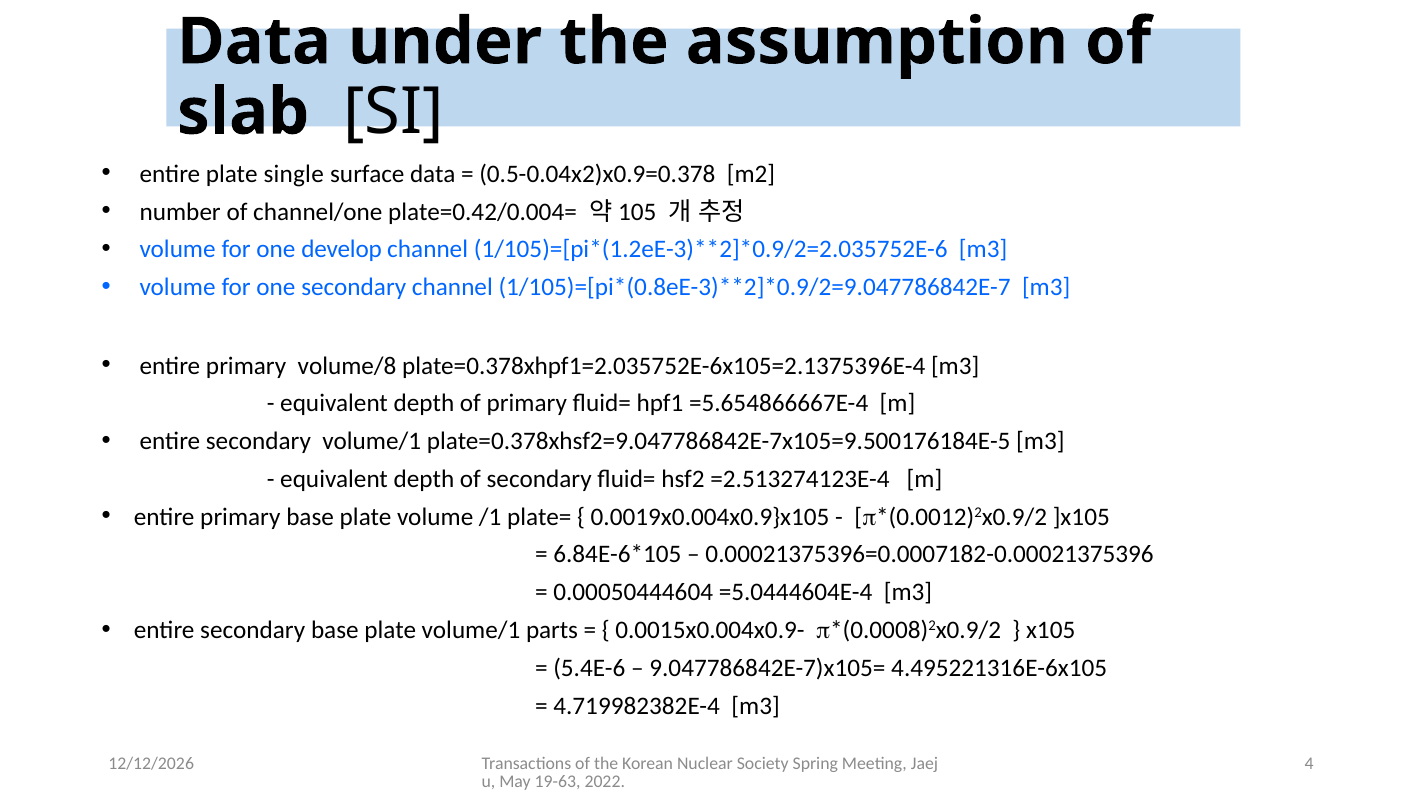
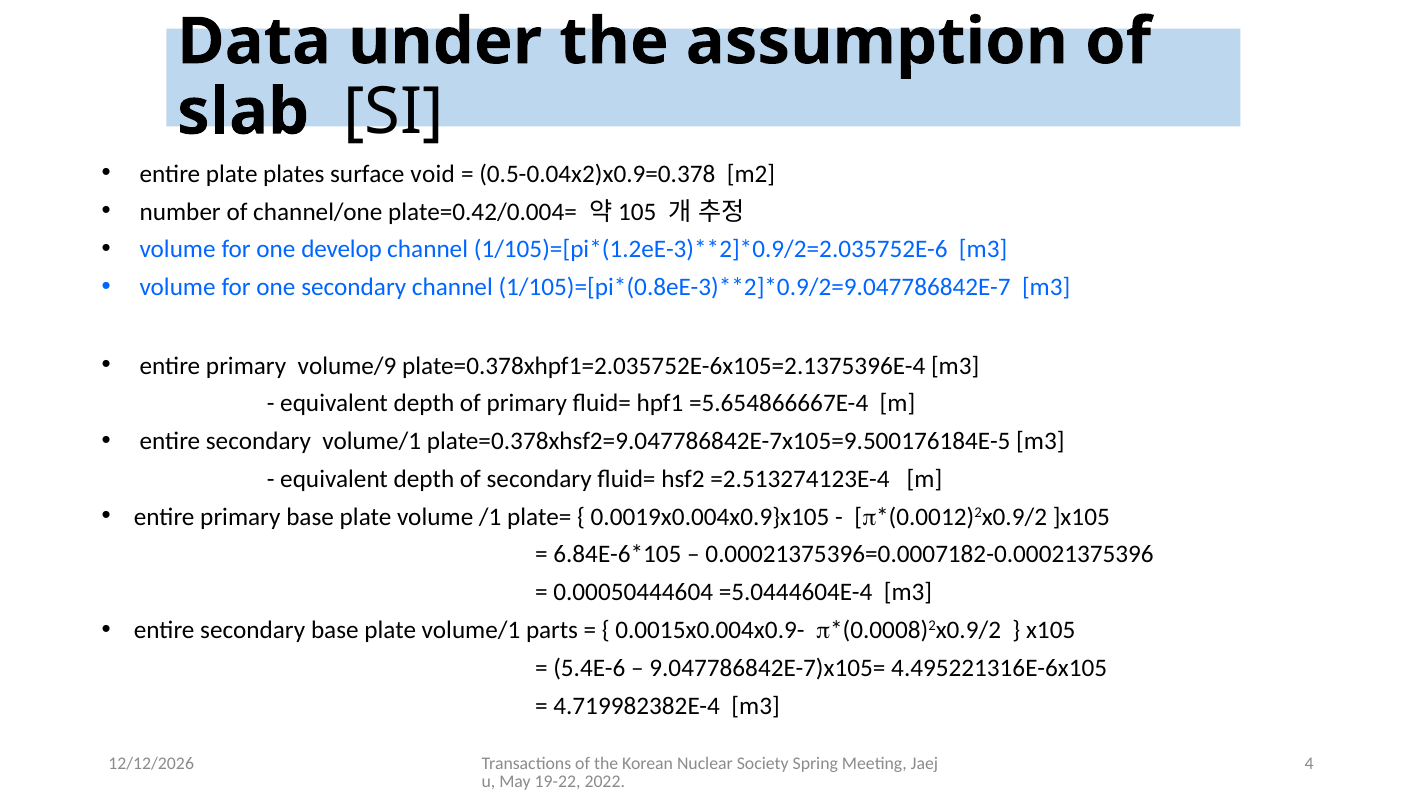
single: single -> plates
surface data: data -> void
volume/8: volume/8 -> volume/9
19-63: 19-63 -> 19-22
